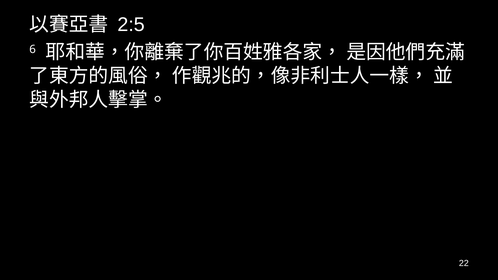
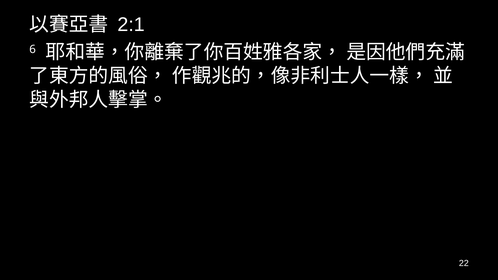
2:5: 2:5 -> 2:1
